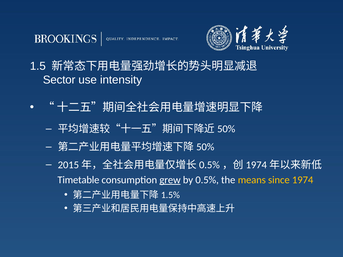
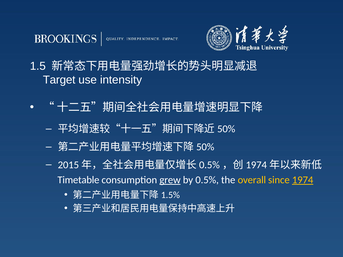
Sector: Sector -> Target
means: means -> overall
1974 underline: none -> present
